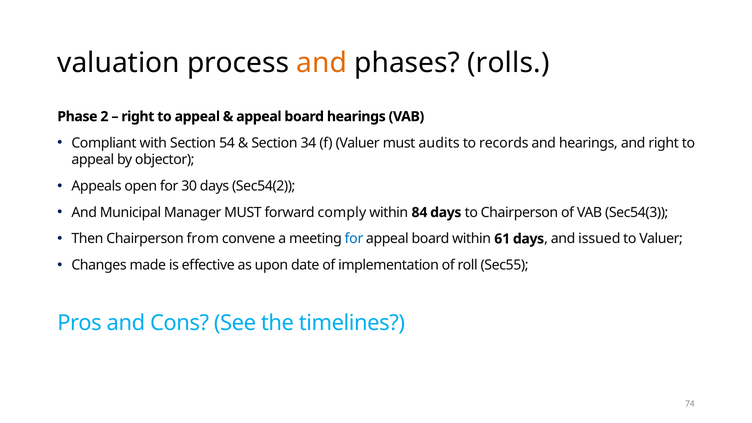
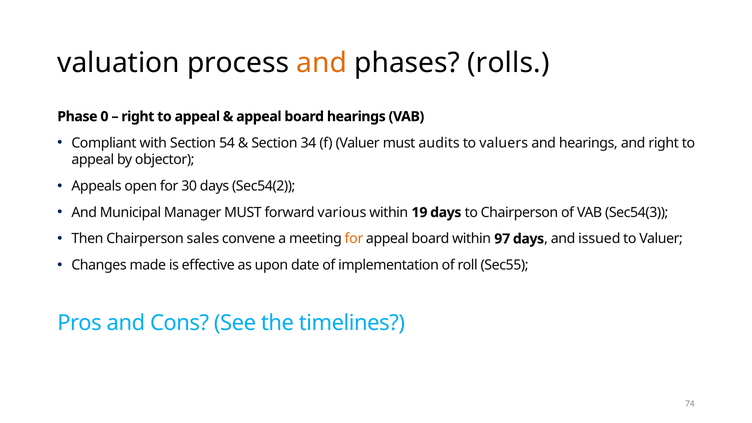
2: 2 -> 0
records: records -> valuers
comply: comply -> various
84: 84 -> 19
from: from -> sales
for at (354, 239) colour: blue -> orange
61: 61 -> 97
